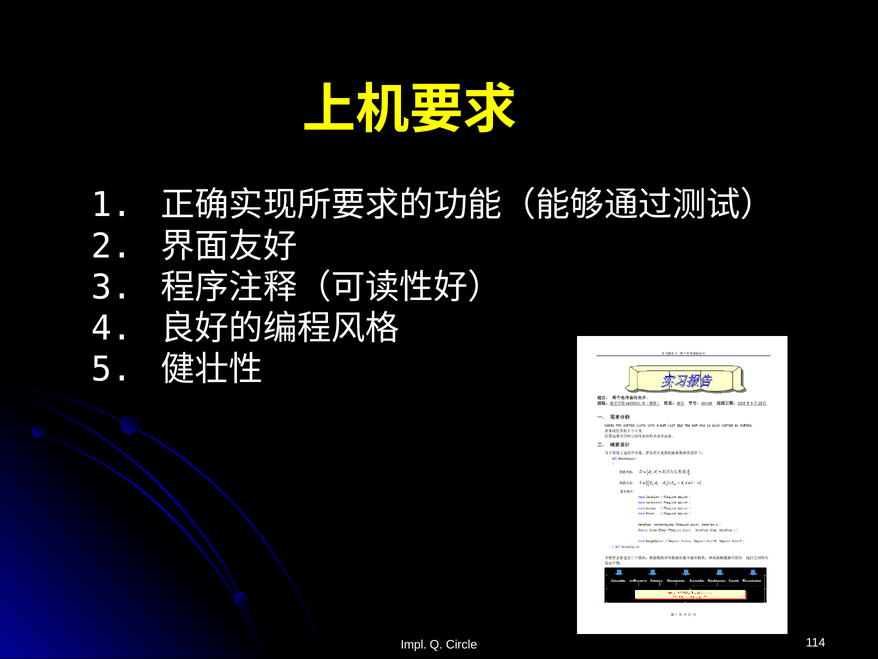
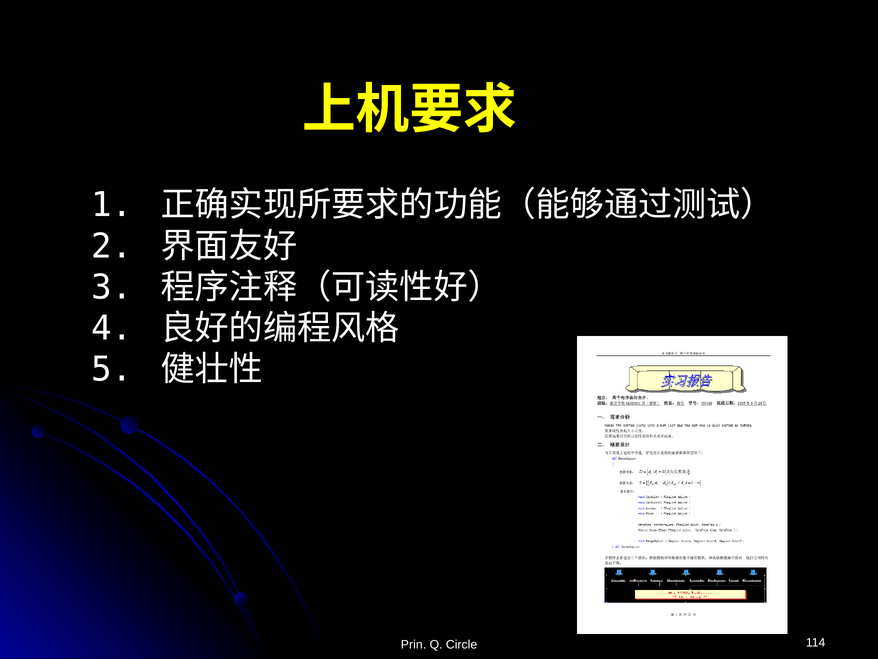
Impl: Impl -> Prin
